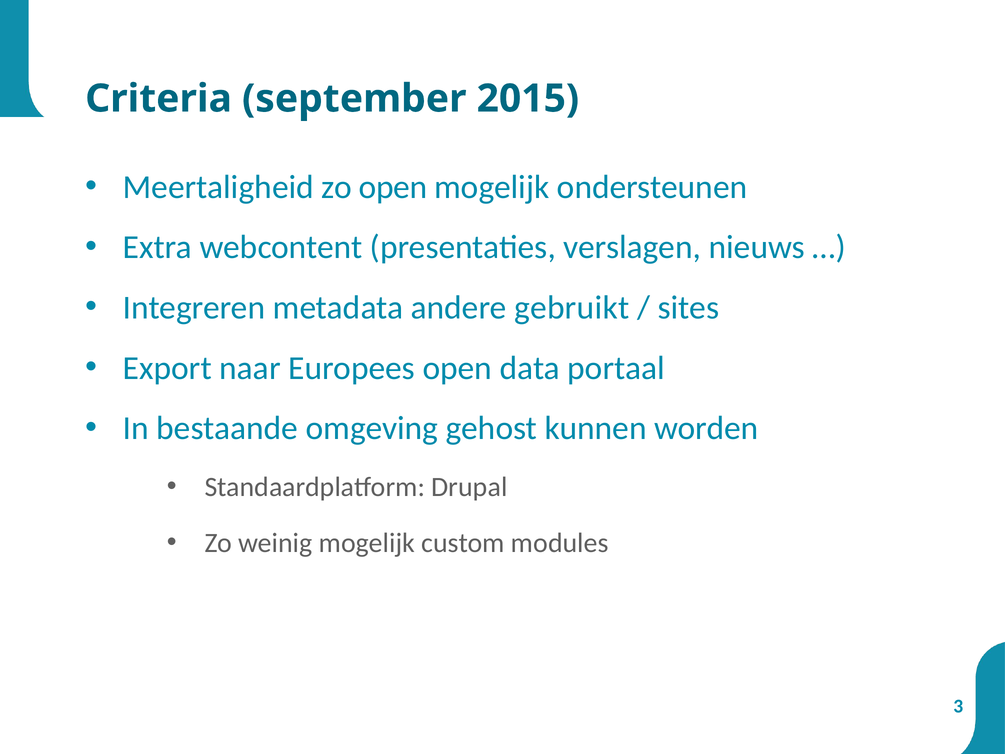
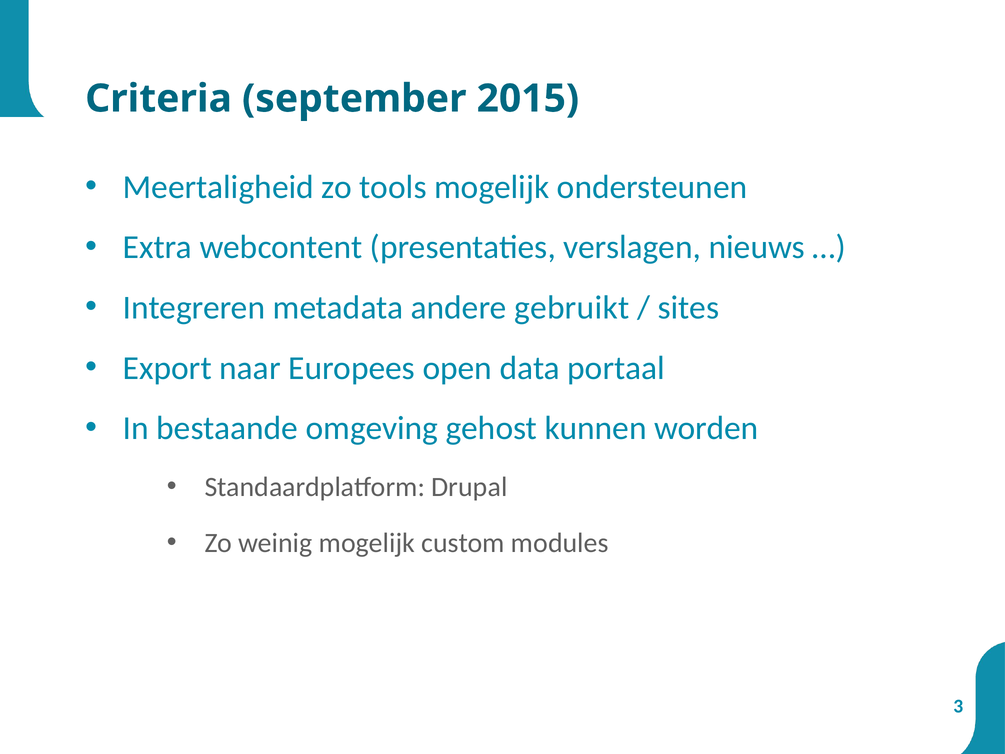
zo open: open -> tools
